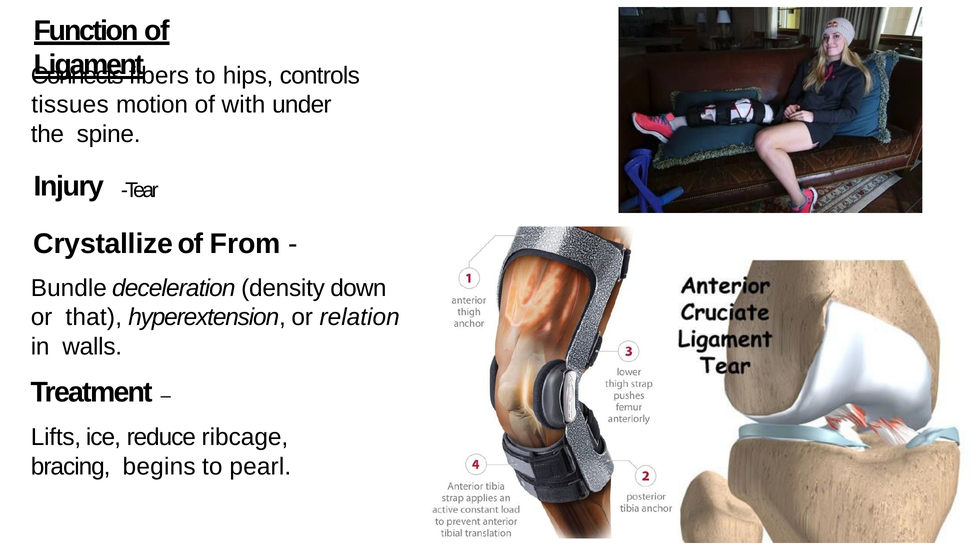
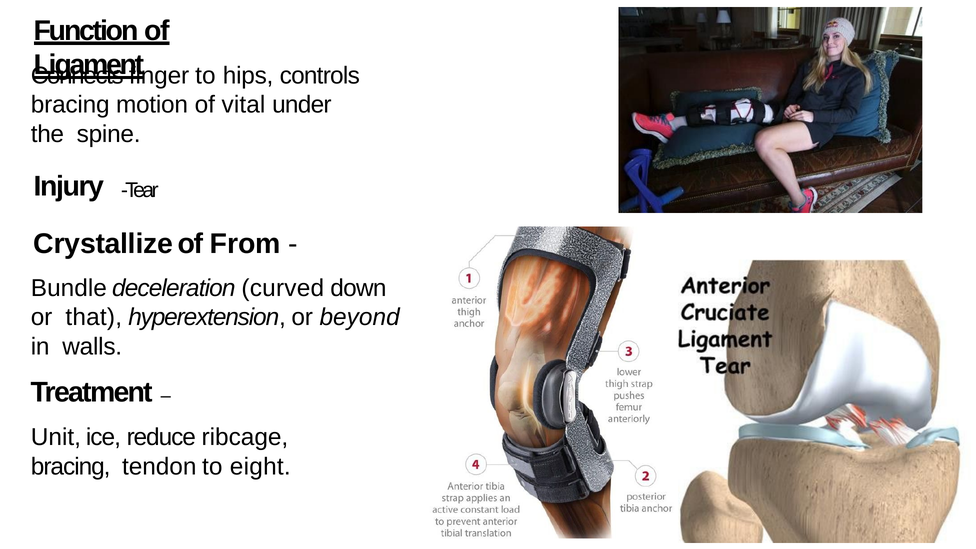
fibers: fibers -> finger
tissues at (70, 105): tissues -> bracing
with: with -> vital
density: density -> curved
relation: relation -> beyond
Lifts: Lifts -> Unit
begins: begins -> tendon
pearl: pearl -> eight
